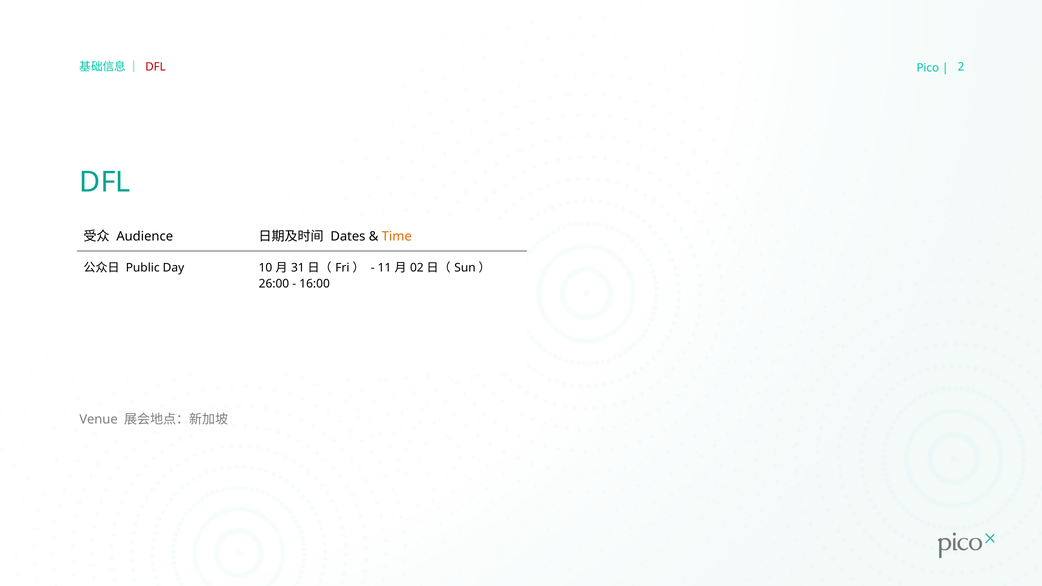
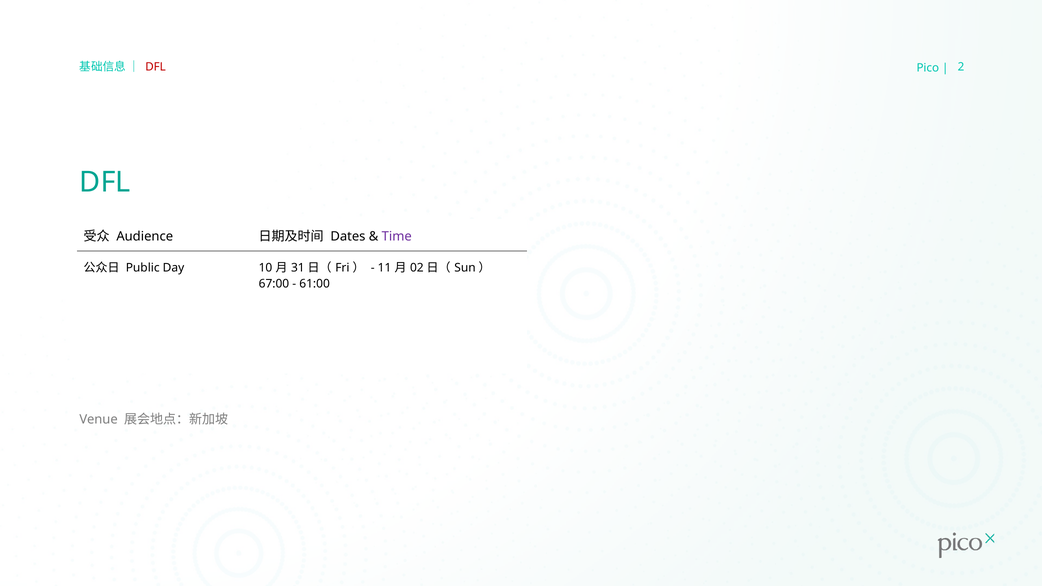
Time colour: orange -> purple
26:00: 26:00 -> 67:00
16:00: 16:00 -> 61:00
